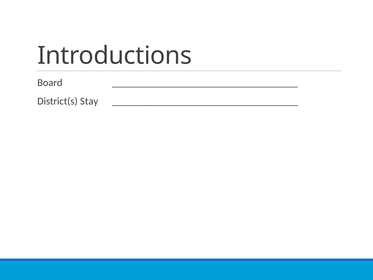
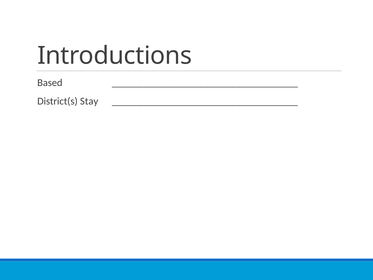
Board: Board -> Based
